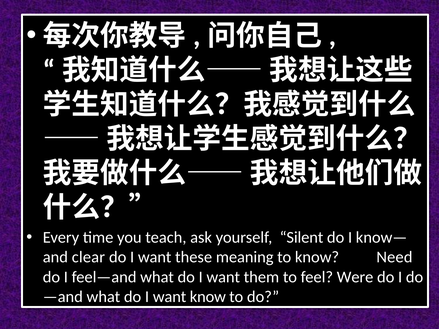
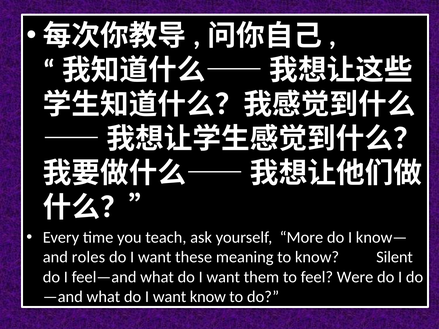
Silent: Silent -> More
clear: clear -> roles
Need: Need -> Silent
